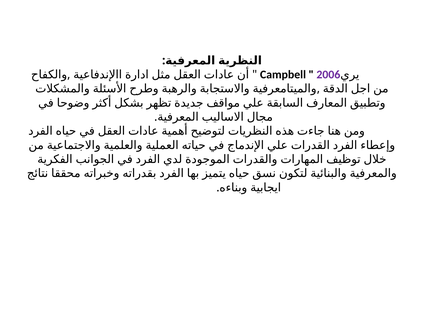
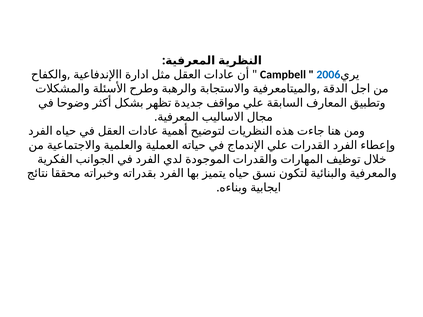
2006 colour: purple -> blue
